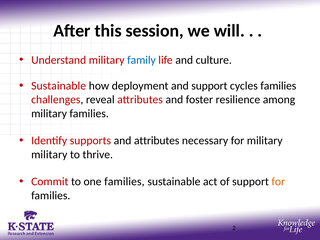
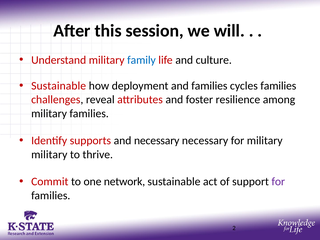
and support: support -> families
and attributes: attributes -> necessary
one families: families -> network
for at (278, 182) colour: orange -> purple
